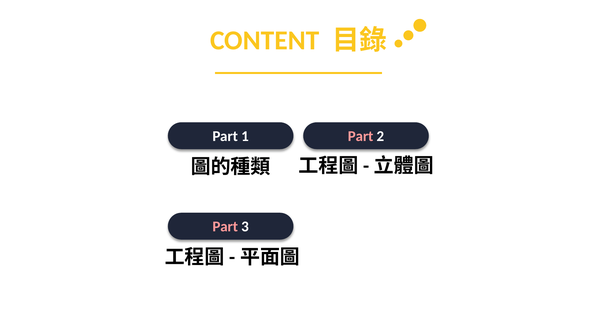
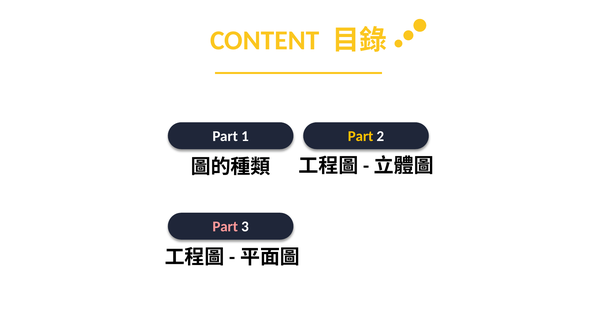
Part at (361, 136) colour: pink -> yellow
